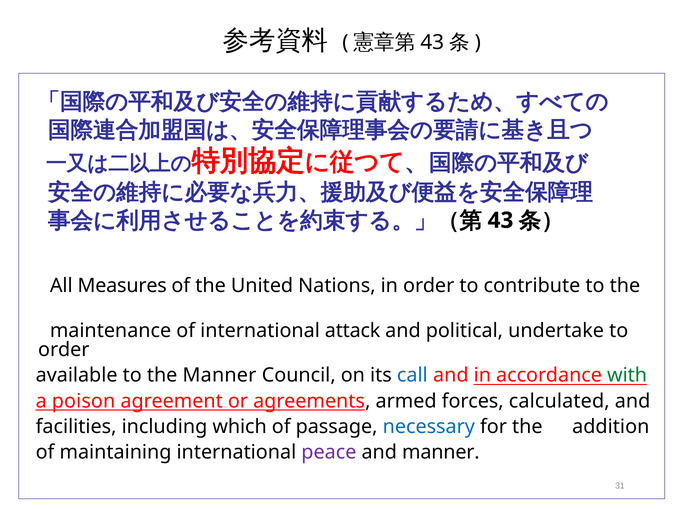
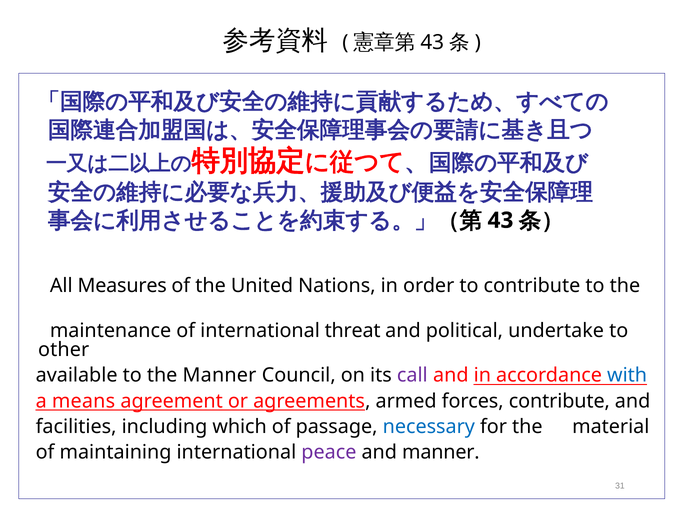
attack: attack -> threat
order at (64, 349): order -> other
call colour: blue -> purple
with colour: green -> blue
poison: poison -> means
forces calculated: calculated -> contribute
addition: addition -> material
